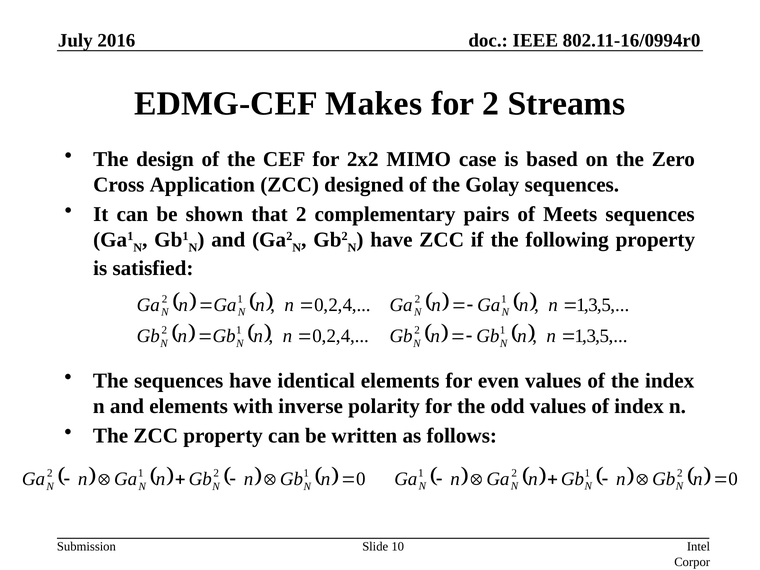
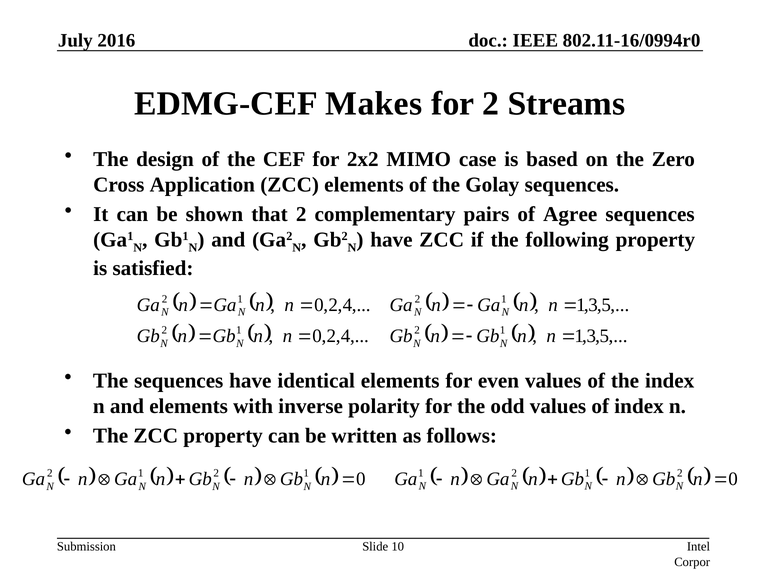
ZCC designed: designed -> elements
Meets: Meets -> Agree
